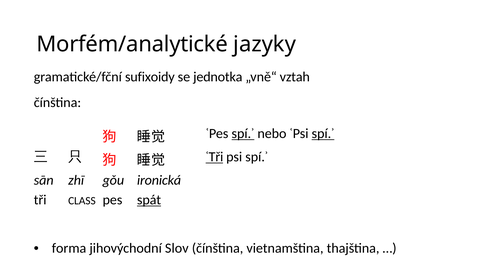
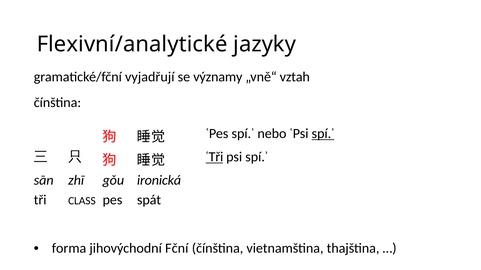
Morfém/analytické: Morfém/analytické -> Flexivní/analytické
sufixoidy: sufixoidy -> vyjadřují
jednotka: jednotka -> významy
spí.ʾ at (243, 134) underline: present -> none
spát underline: present -> none
Slov: Slov -> Fční
